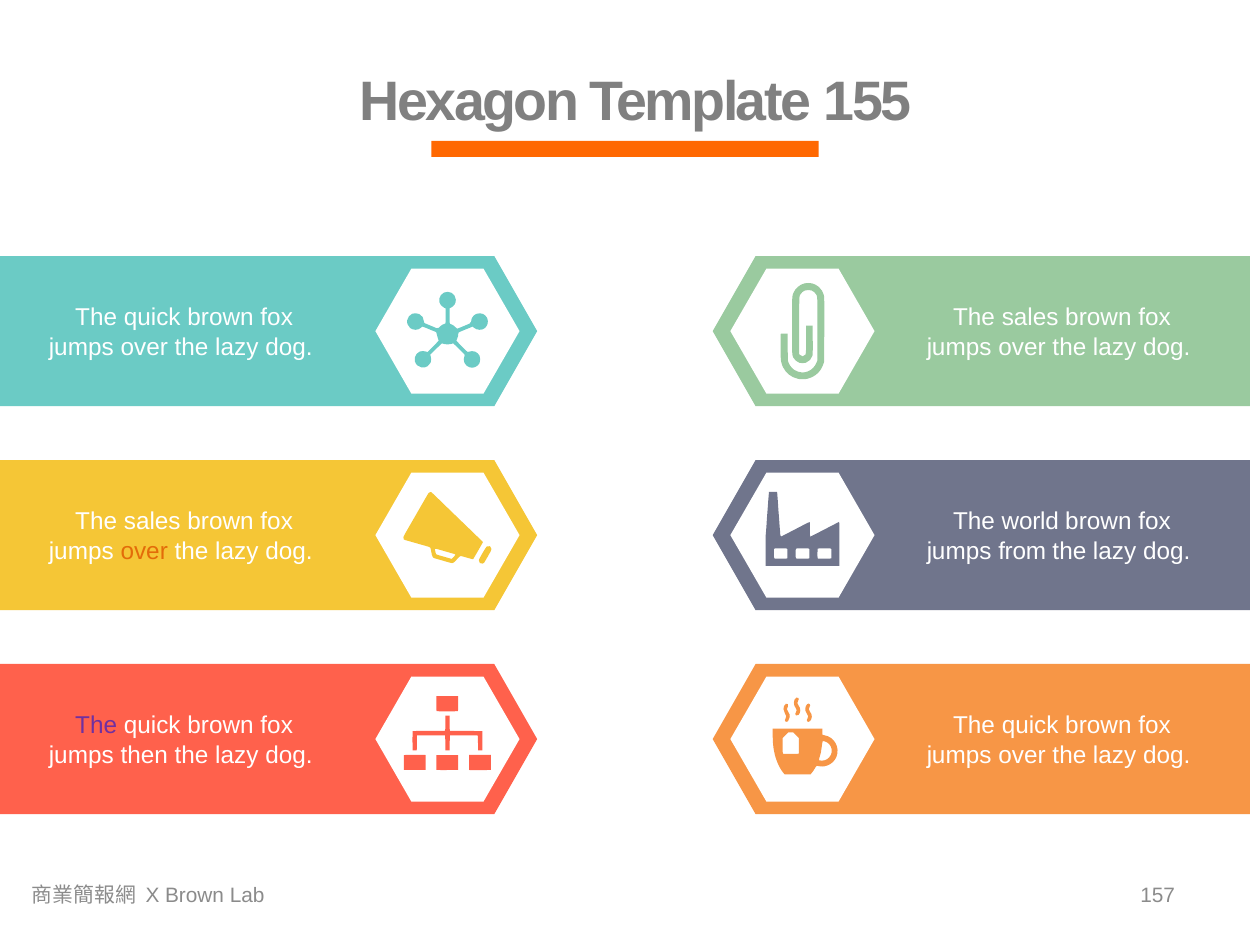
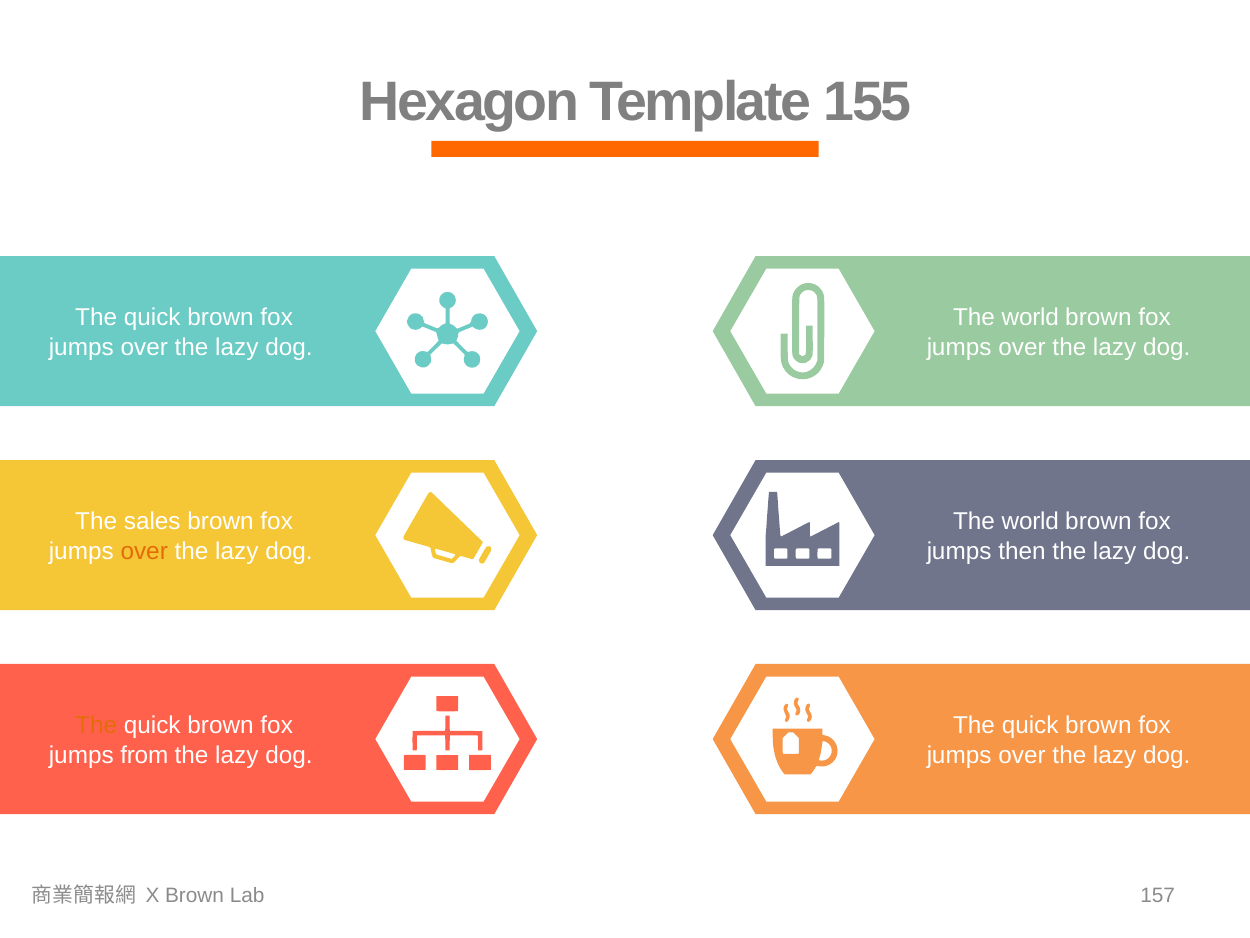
sales at (1030, 318): sales -> world
from: from -> then
The at (96, 725) colour: purple -> orange
then: then -> from
